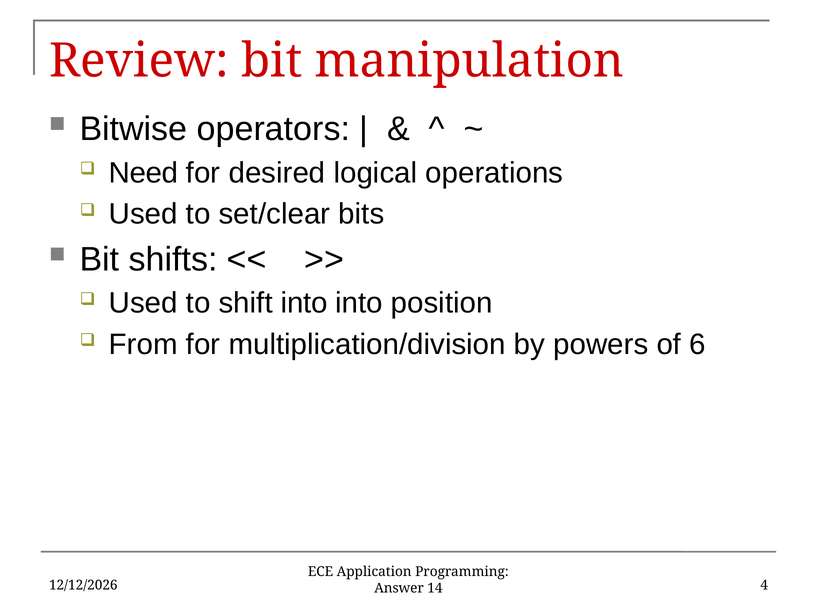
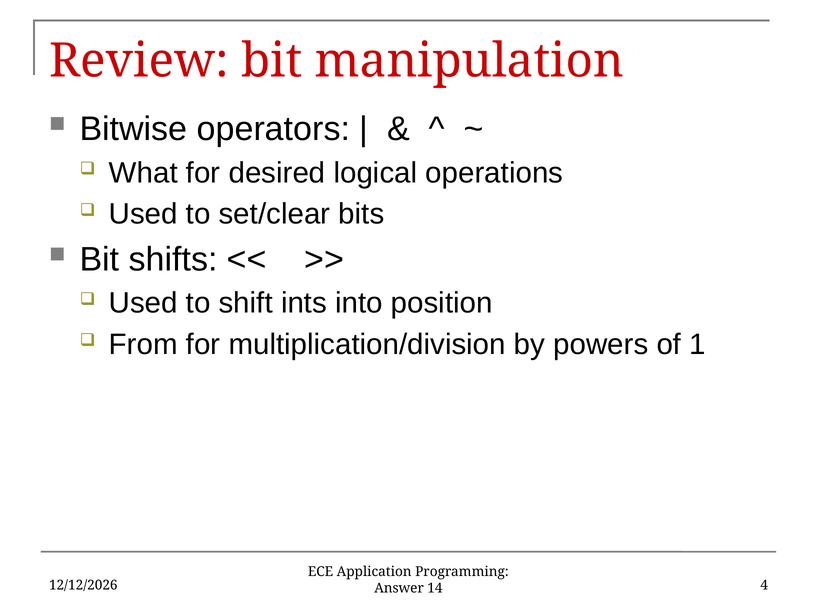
Need: Need -> What
shift into: into -> ints
6: 6 -> 1
